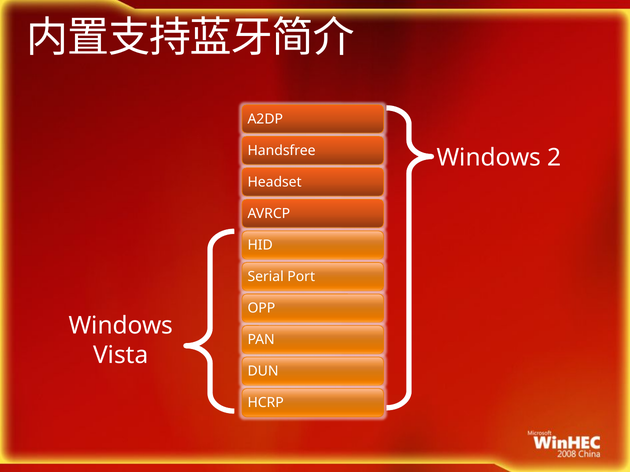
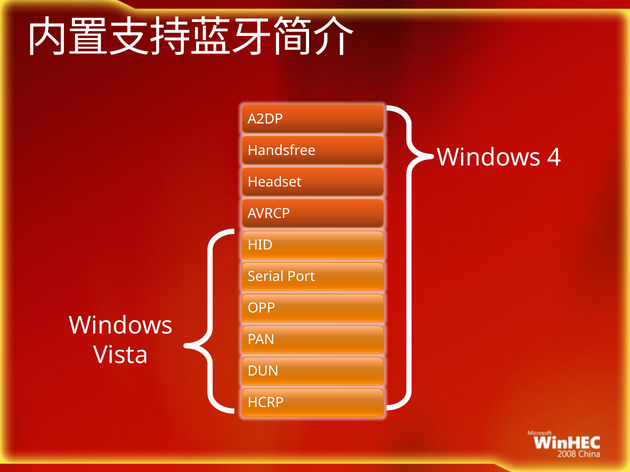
2: 2 -> 4
